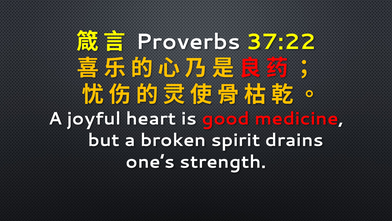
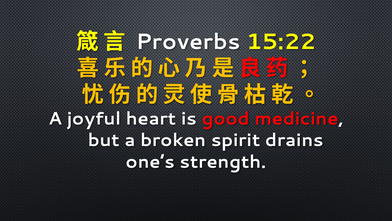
37:22: 37:22 -> 15:22
